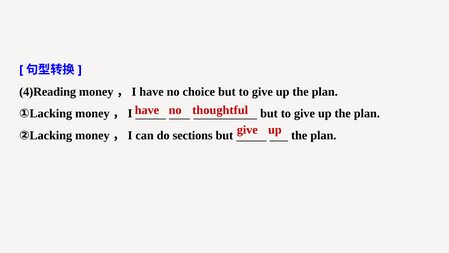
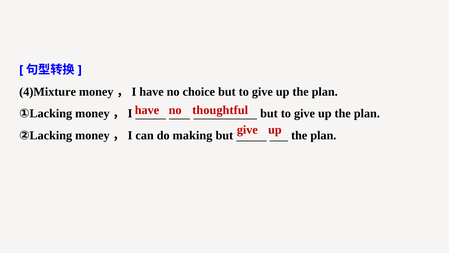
4)Reading: 4)Reading -> 4)Mixture
sections: sections -> making
